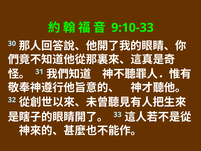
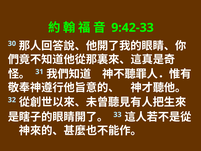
9:10-33: 9:10-33 -> 9:42-33
